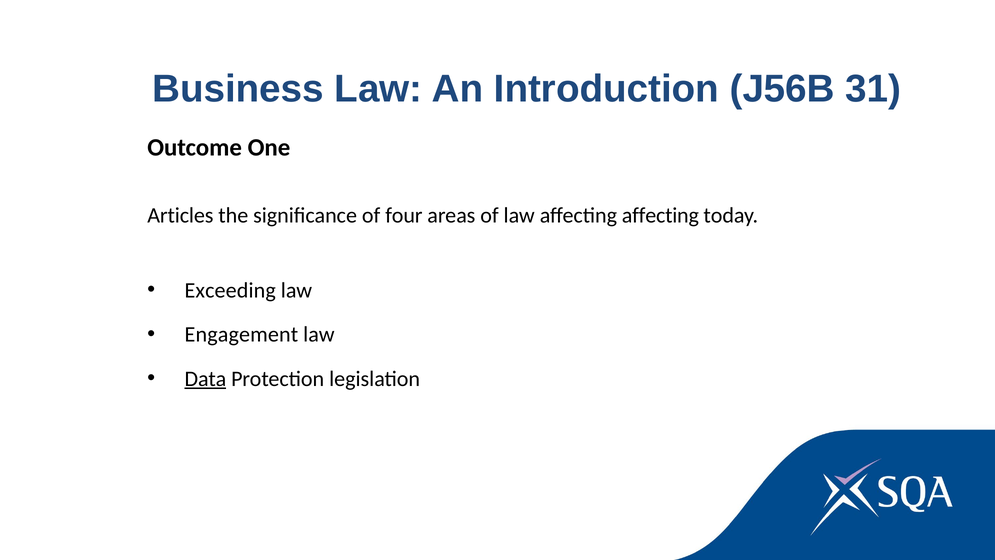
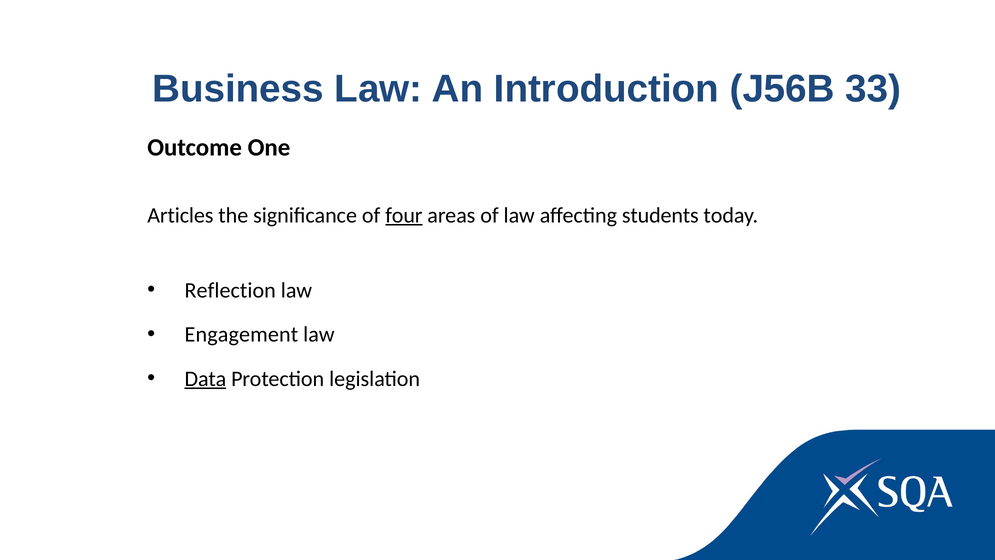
31: 31 -> 33
four underline: none -> present
affecting affecting: affecting -> students
Exceeding: Exceeding -> Reflection
